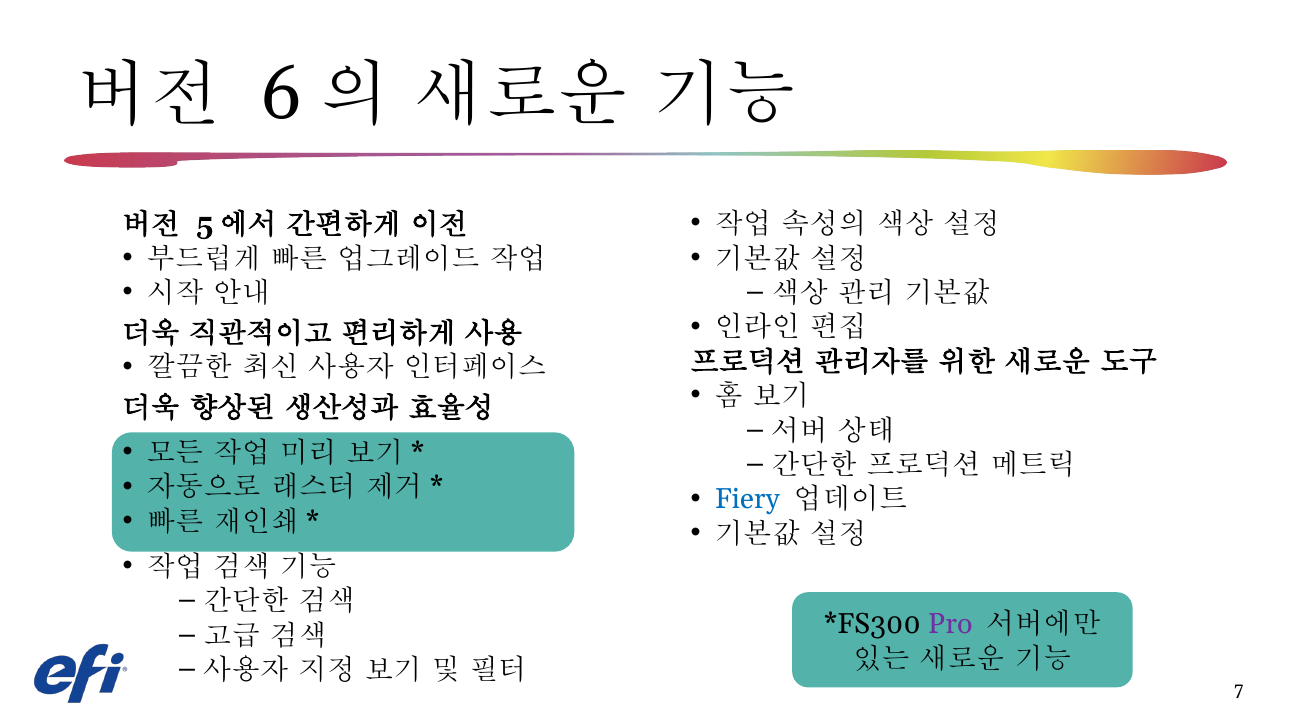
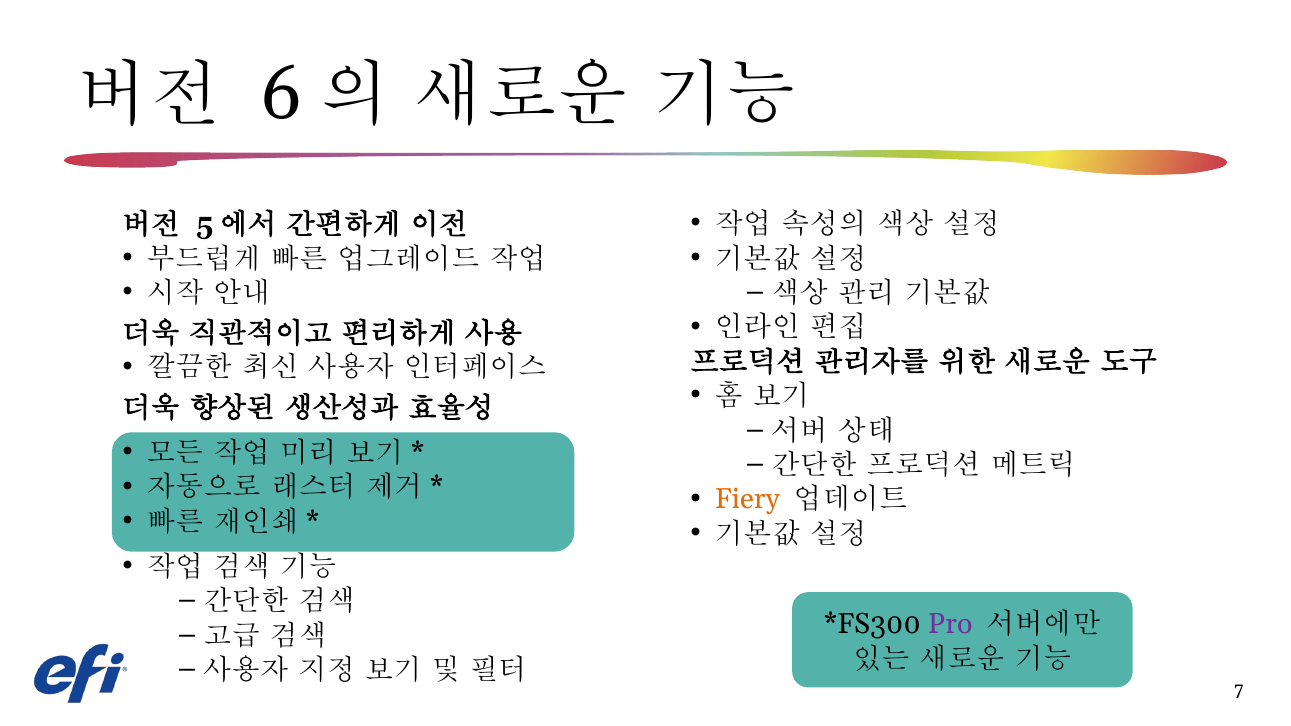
Fiery colour: blue -> orange
